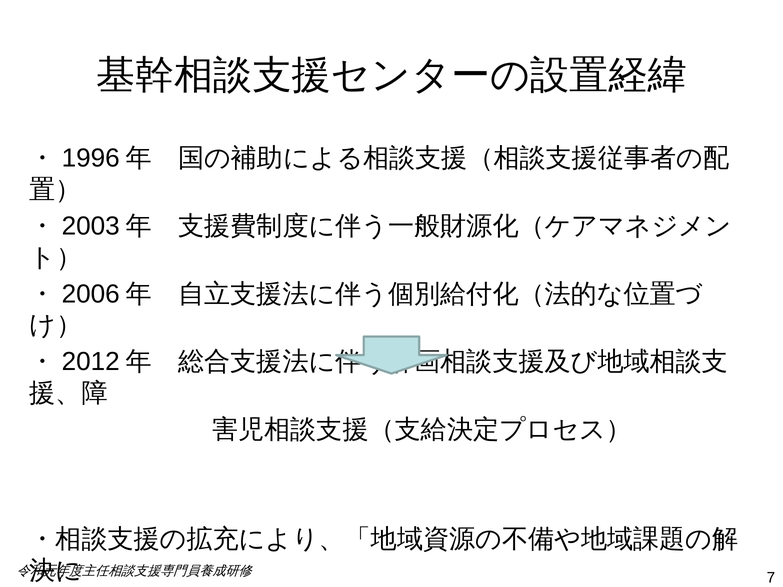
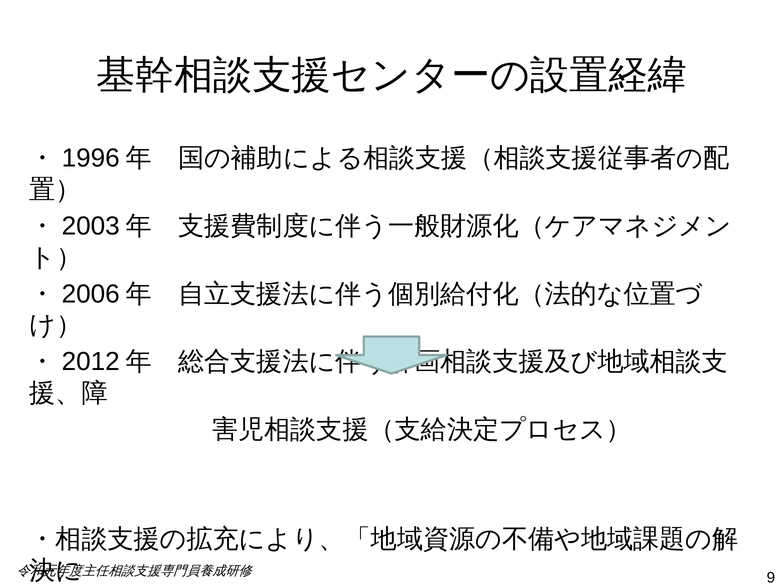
7: 7 -> 9
